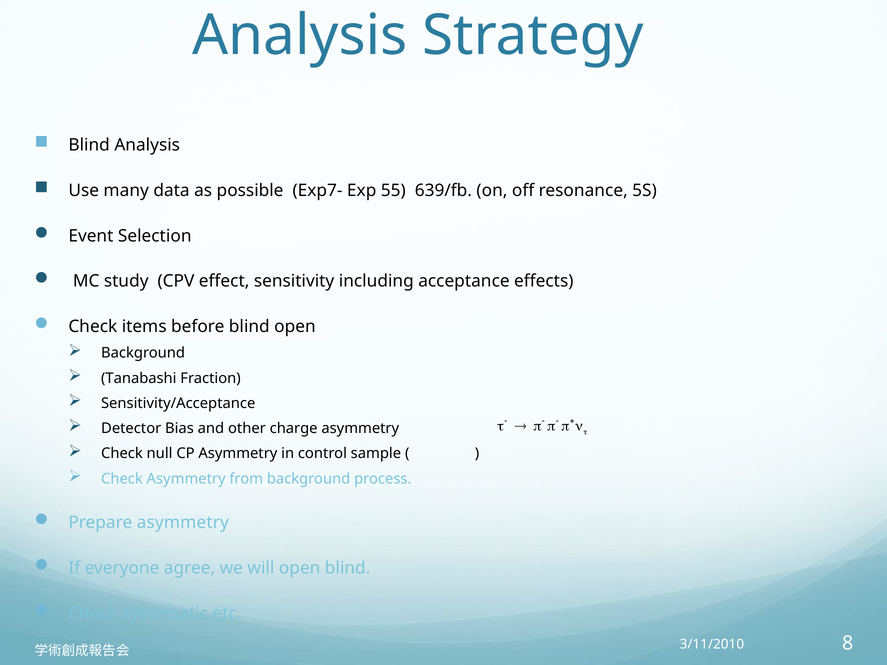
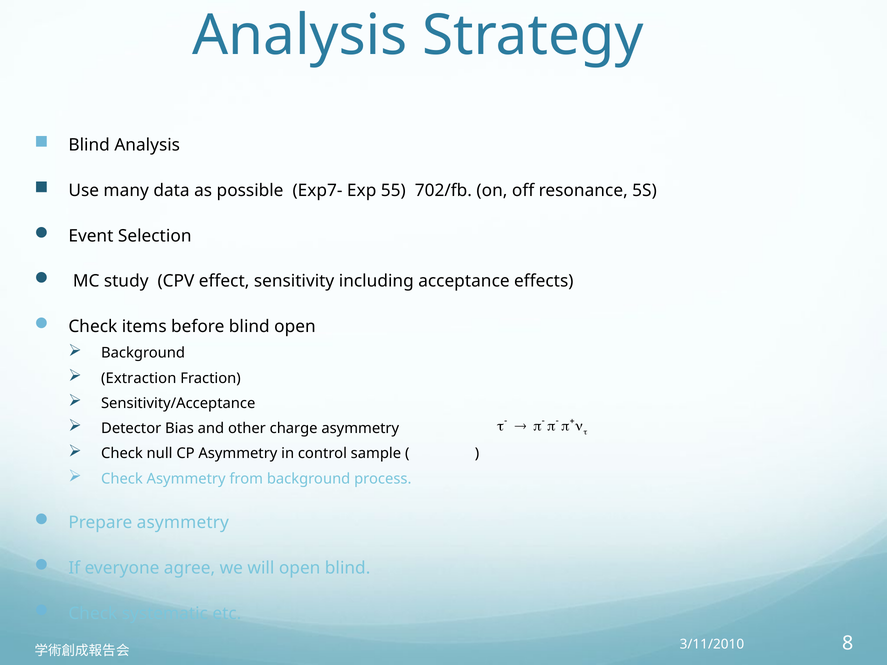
639/fb: 639/fb -> 702/fb
Tanabashi: Tanabashi -> Extraction
